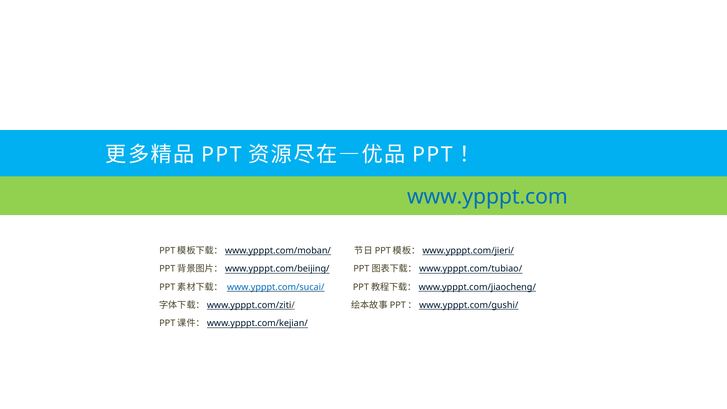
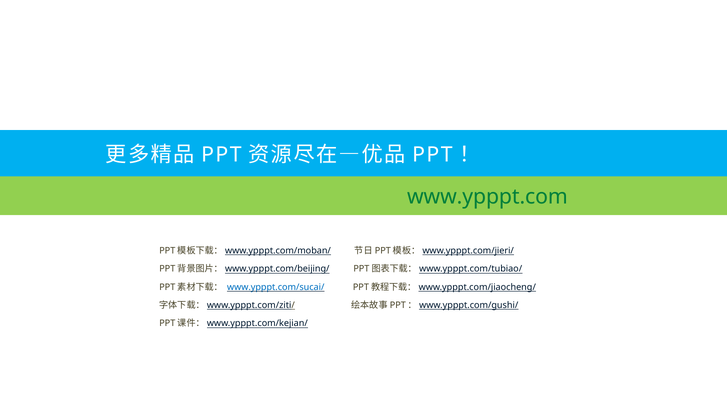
www.ypppt.com colour: blue -> green
